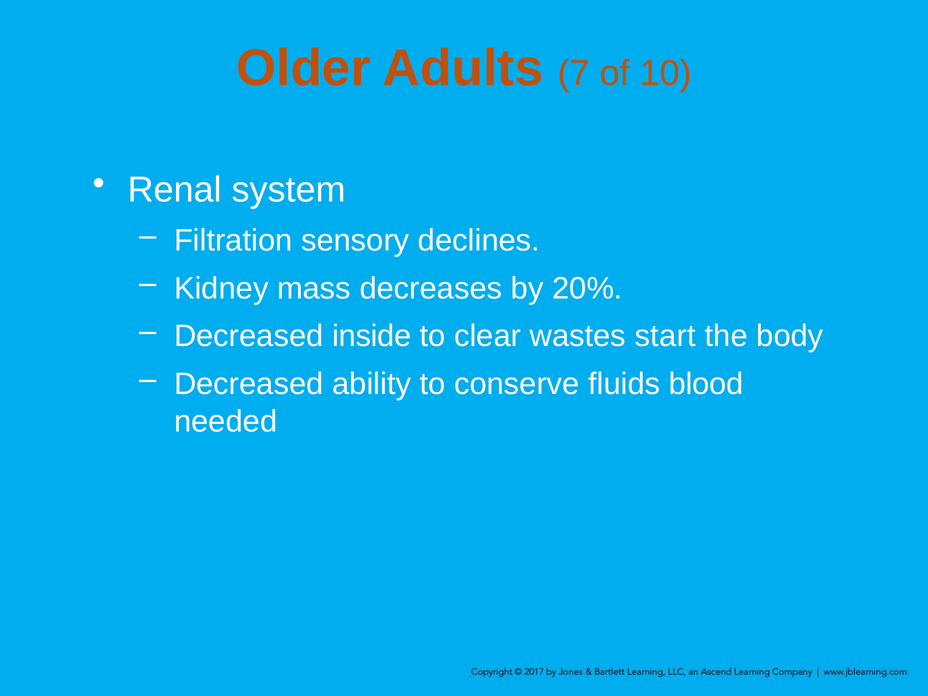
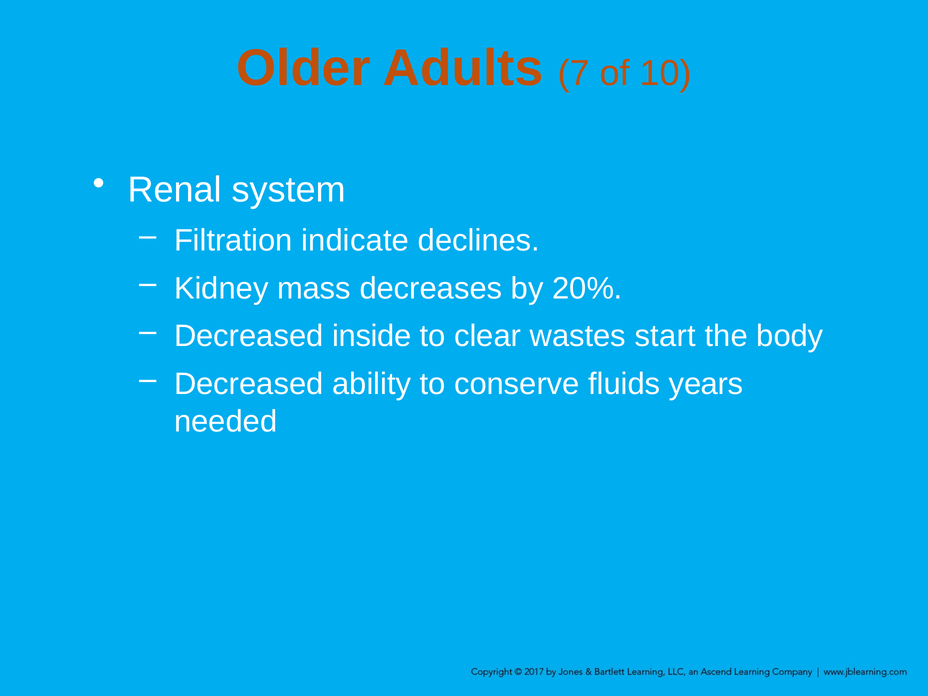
sensory: sensory -> indicate
blood: blood -> years
